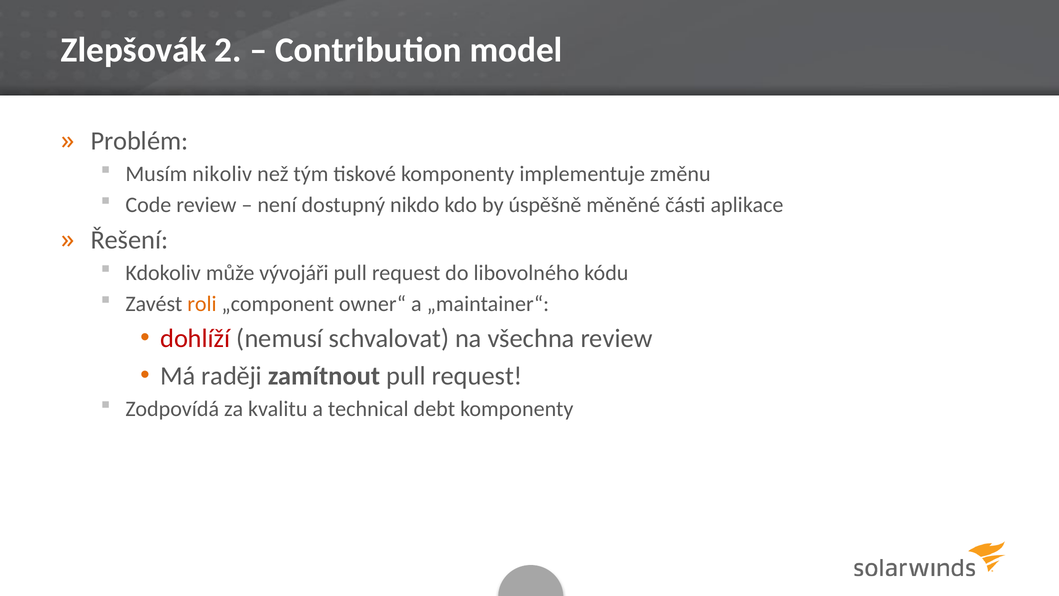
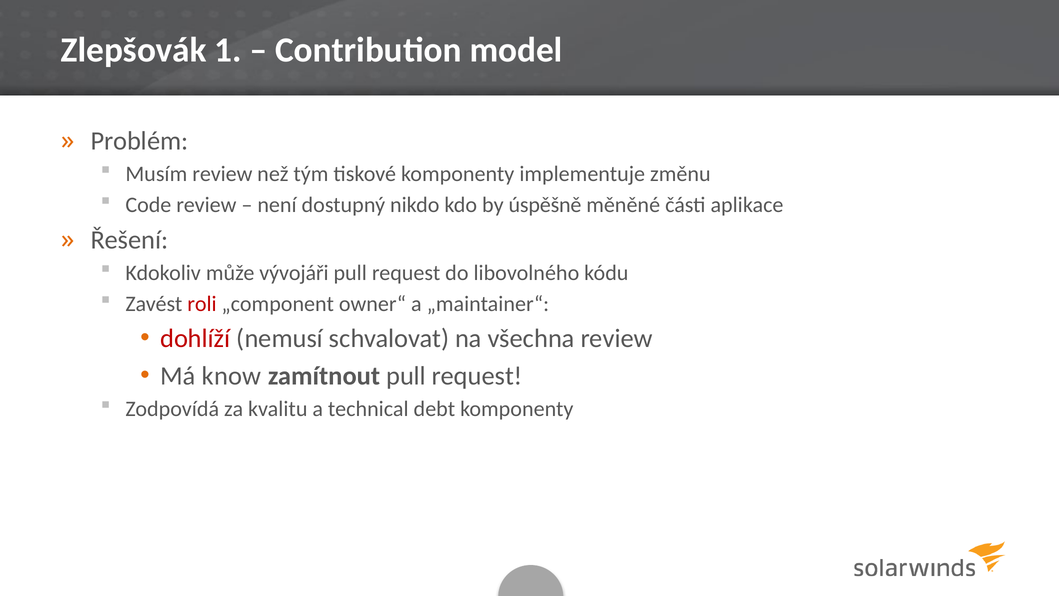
2: 2 -> 1
Musím nikoliv: nikoliv -> review
roli colour: orange -> red
raději: raději -> know
